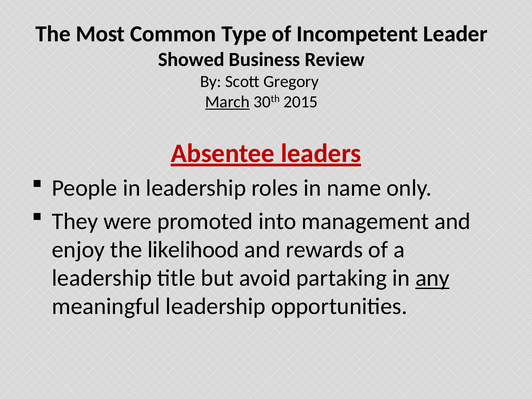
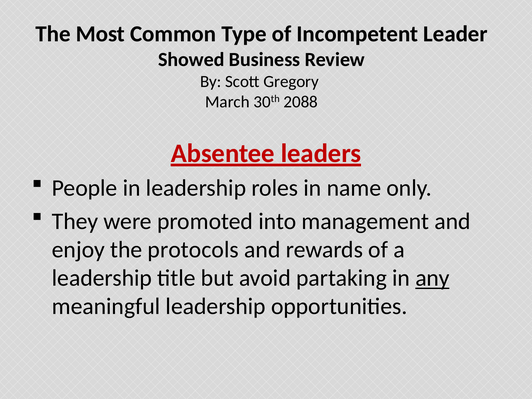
March underline: present -> none
2015: 2015 -> 2088
likelihood: likelihood -> protocols
